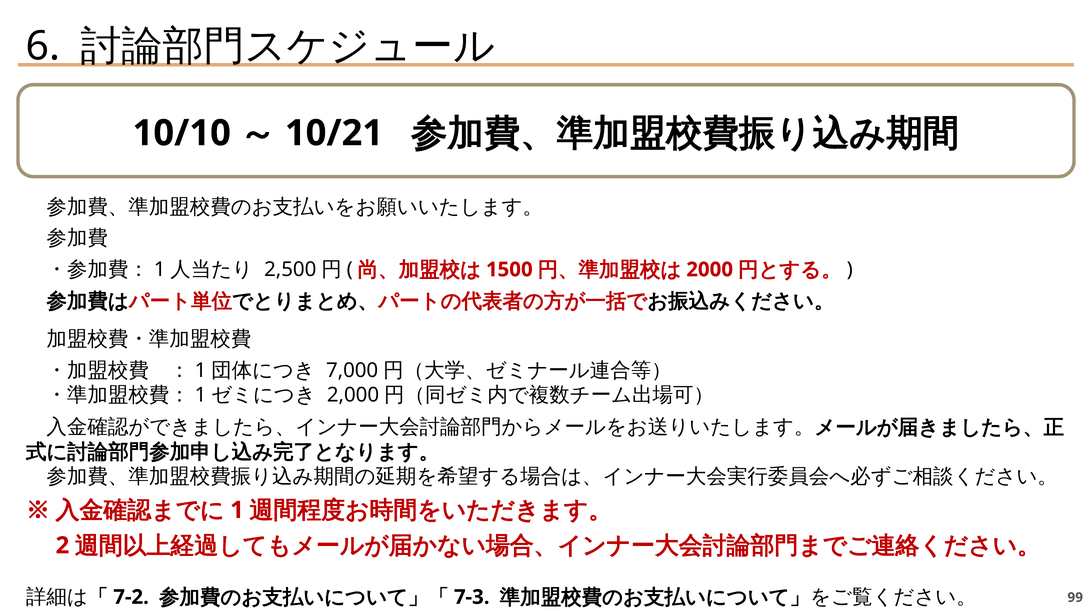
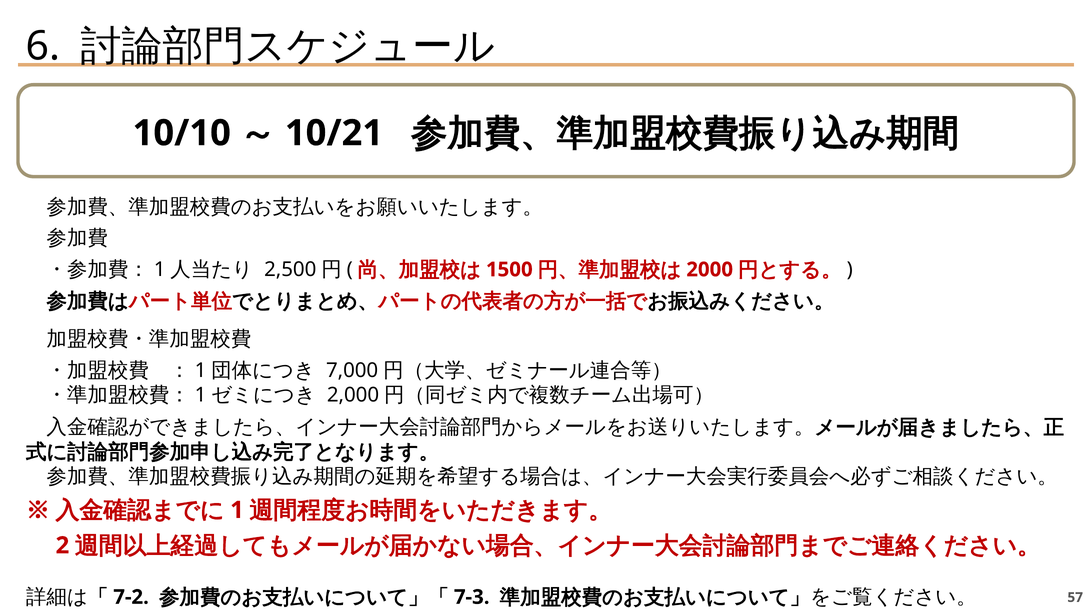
99: 99 -> 57
